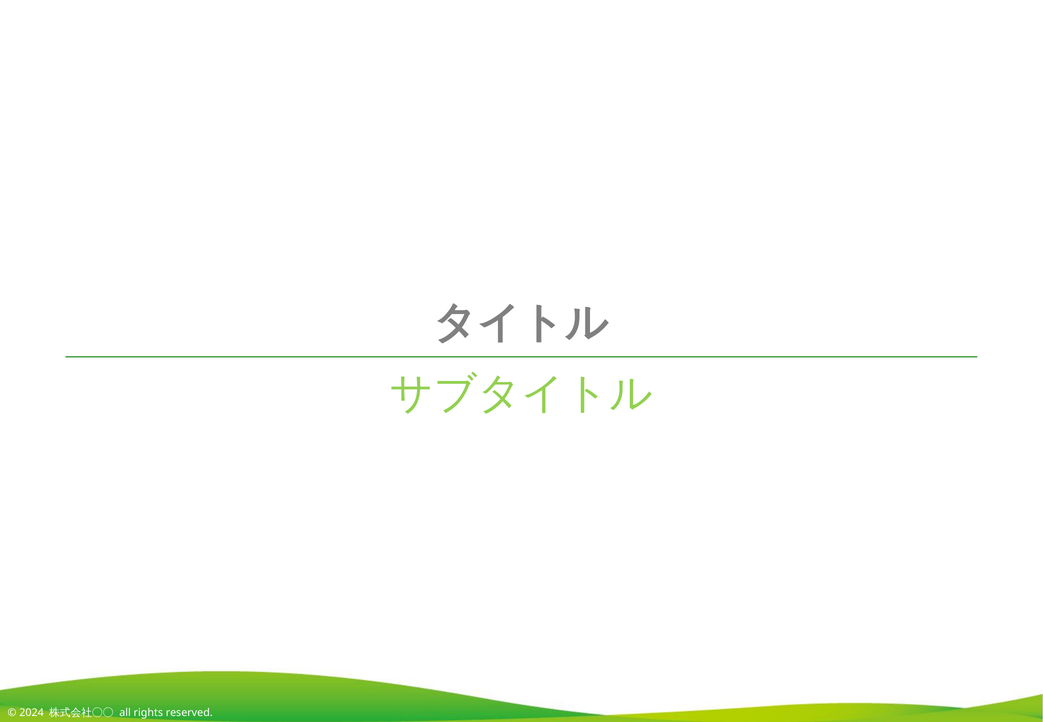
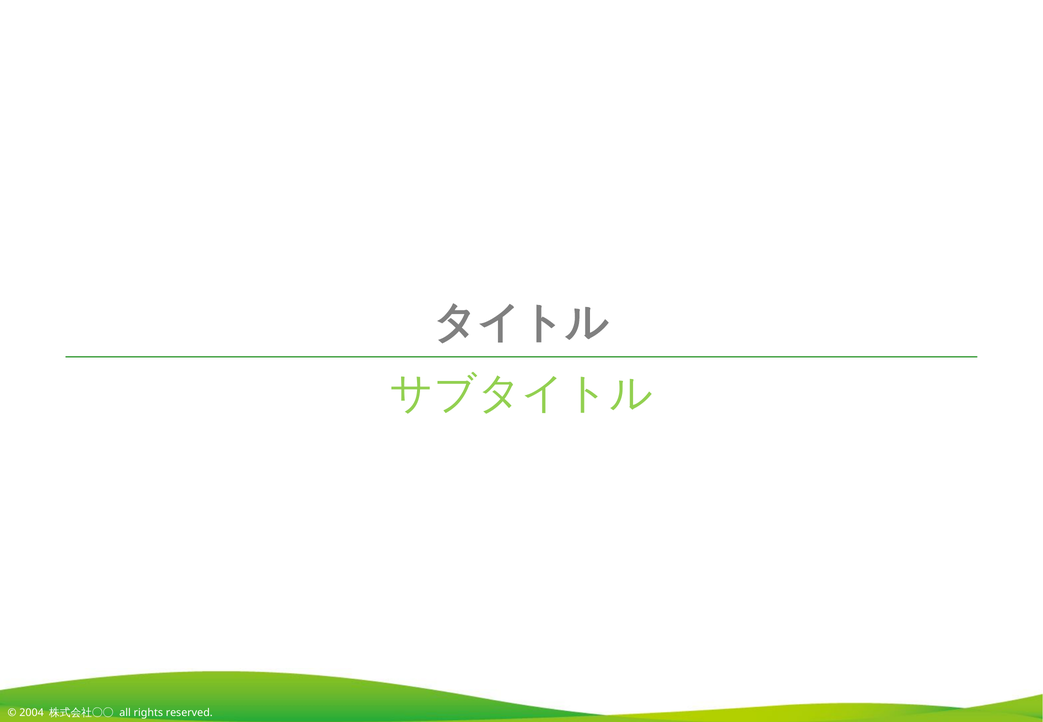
2024: 2024 -> 2004
